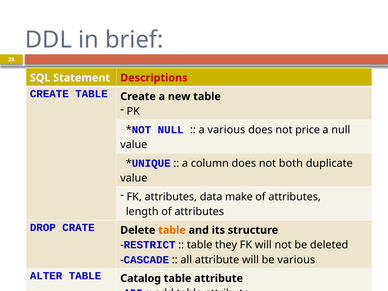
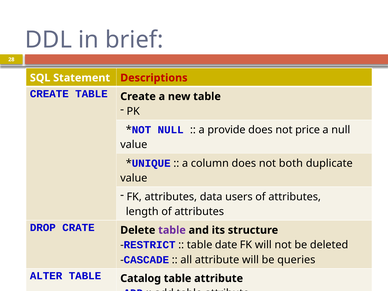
a various: various -> provide
make: make -> users
table at (172, 230) colour: orange -> purple
they: they -> date
be various: various -> queries
